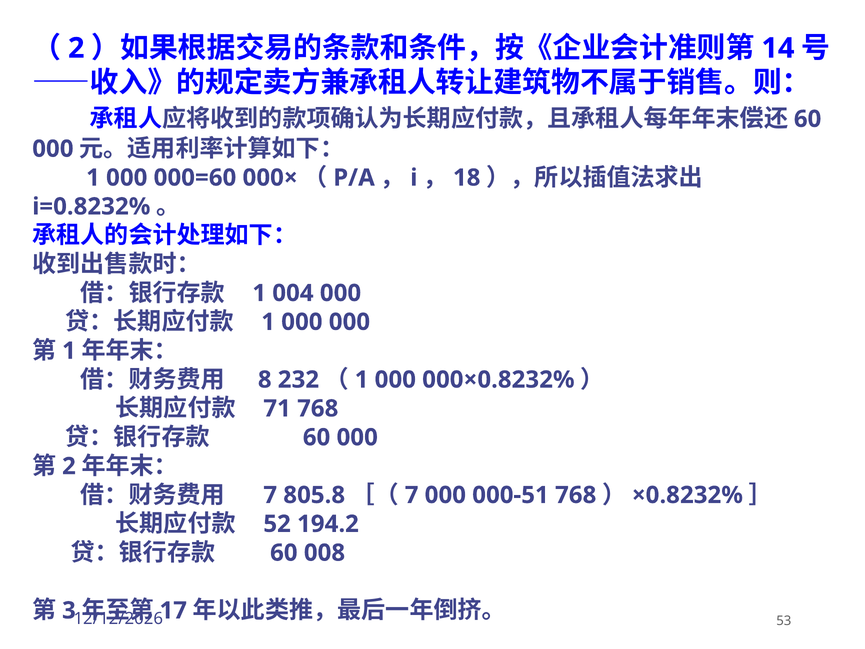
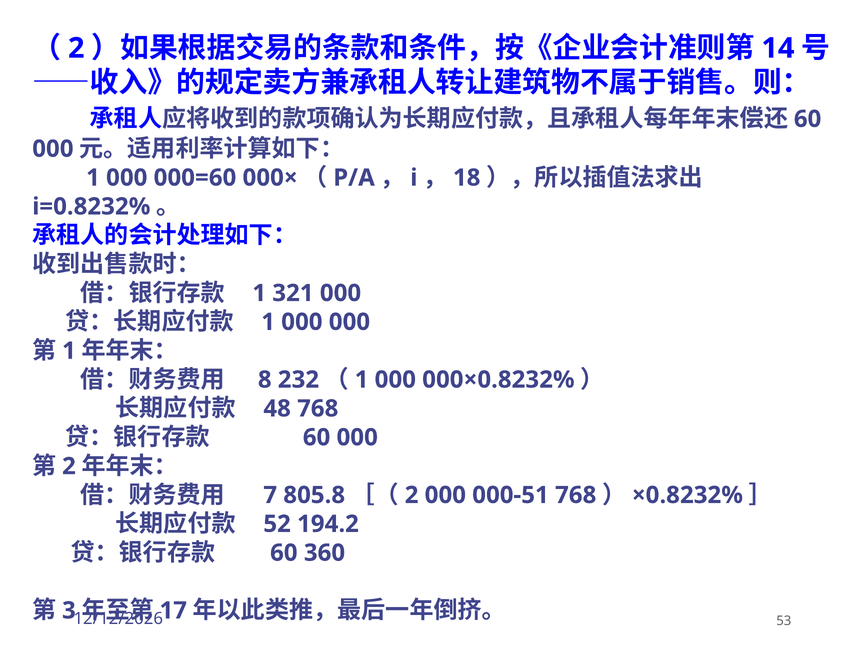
004: 004 -> 321
71: 71 -> 48
7 at (412, 495): 7 -> 2
008: 008 -> 360
